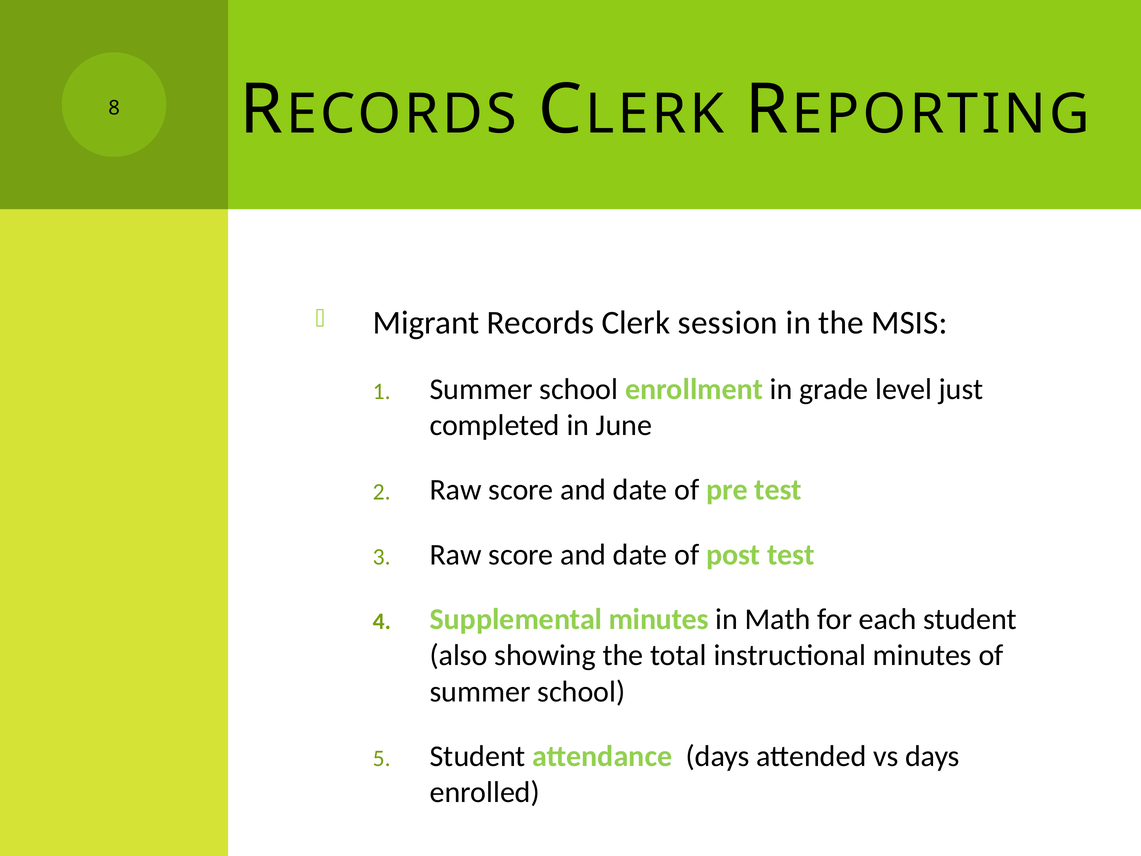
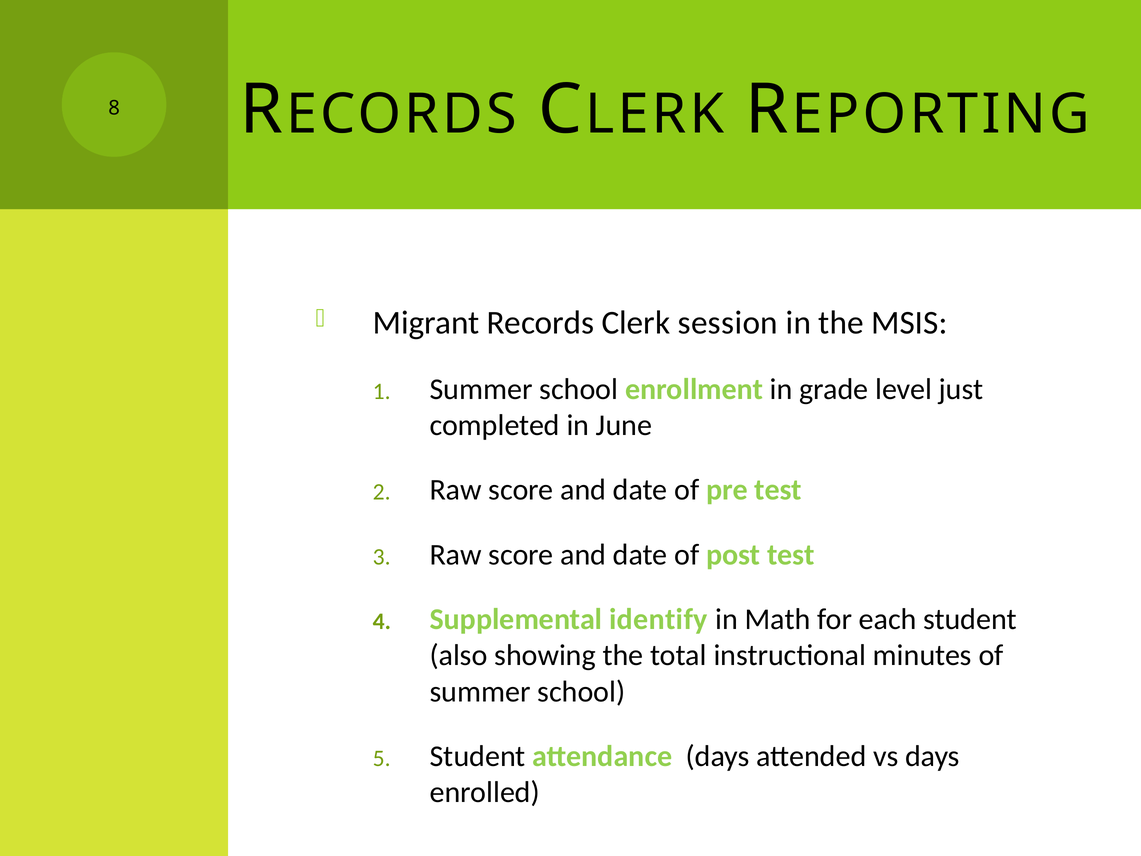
Supplemental minutes: minutes -> identify
